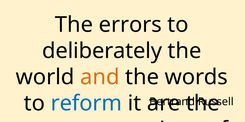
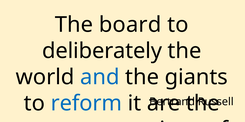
errors: errors -> board
and colour: orange -> blue
words: words -> giants
